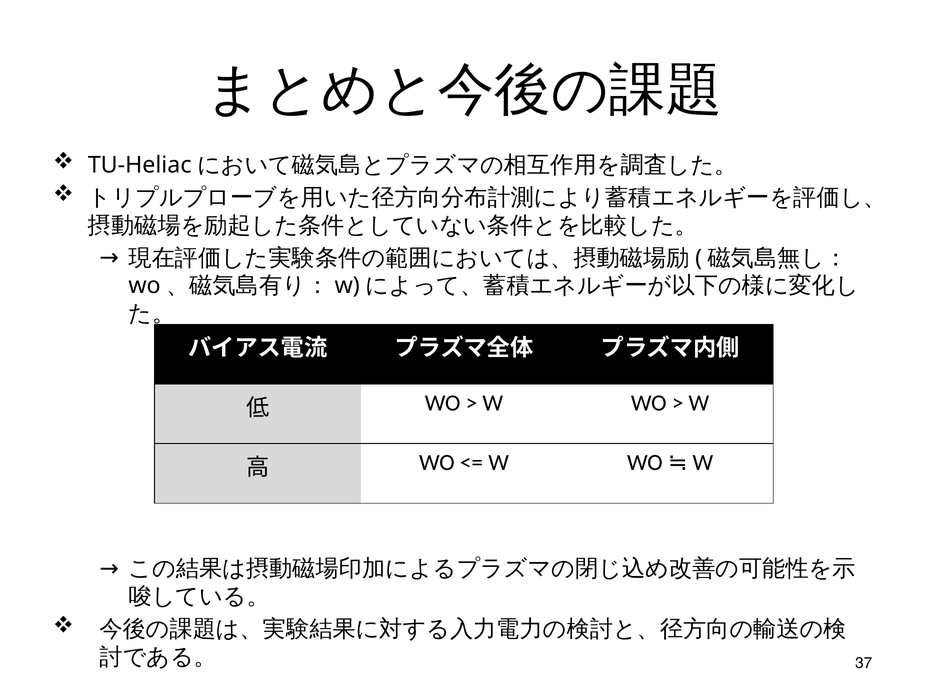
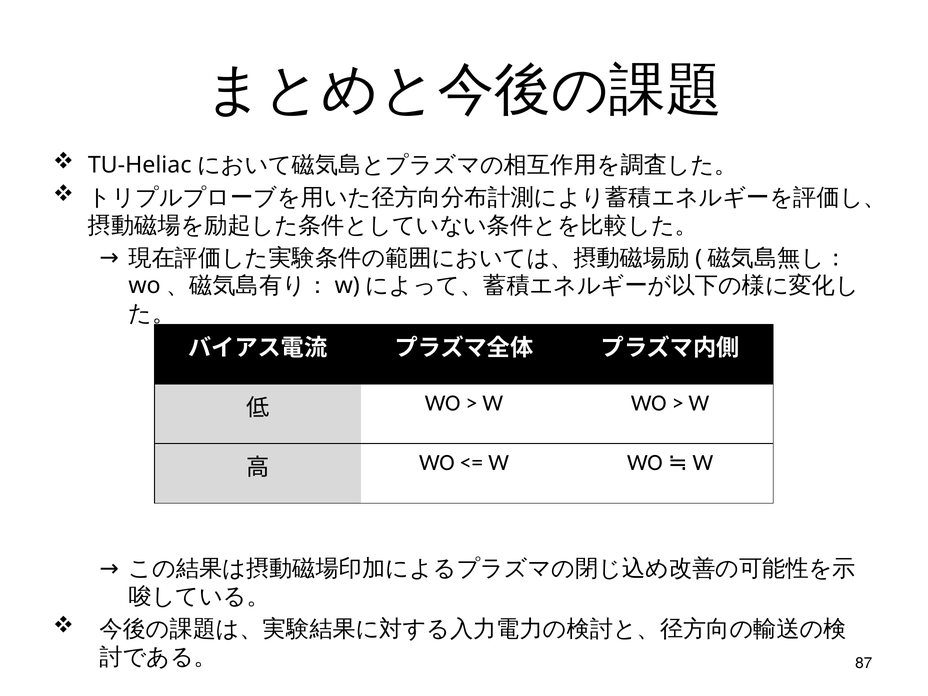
37: 37 -> 87
